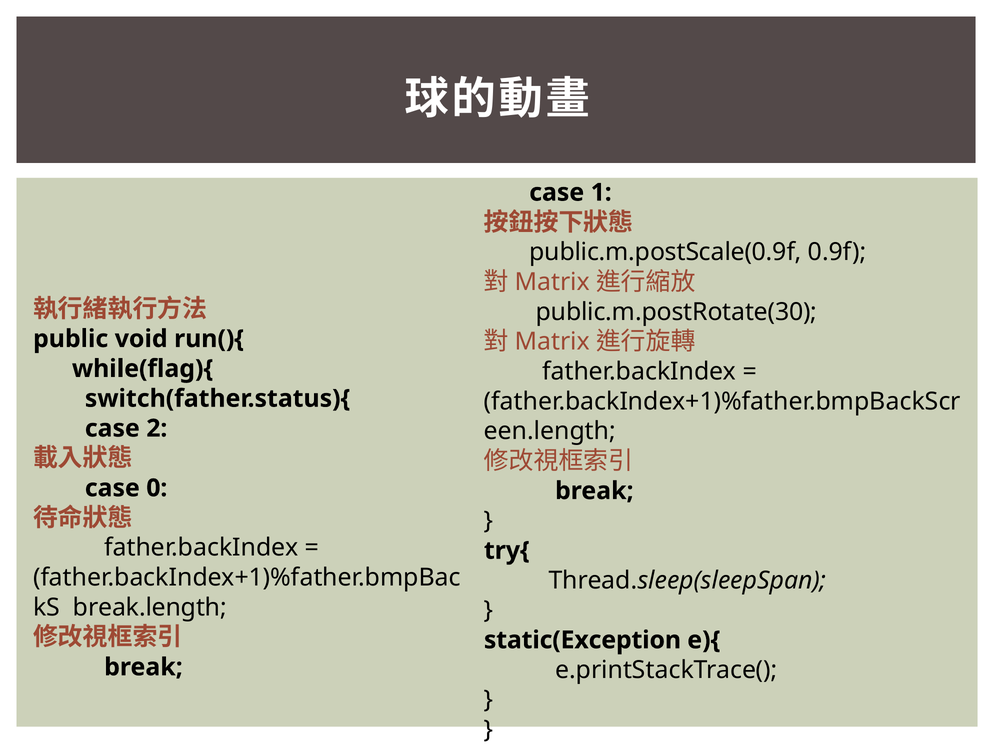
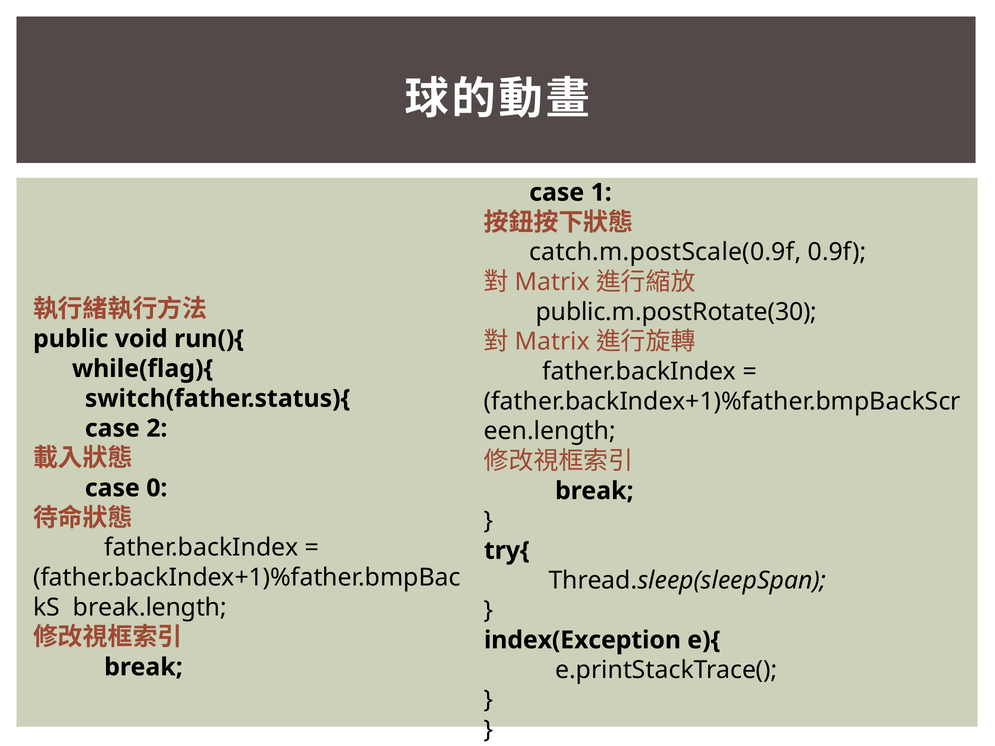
public.m.postScale(0.9f: public.m.postScale(0.9f -> catch.m.postScale(0.9f
static(Exception: static(Exception -> index(Exception
